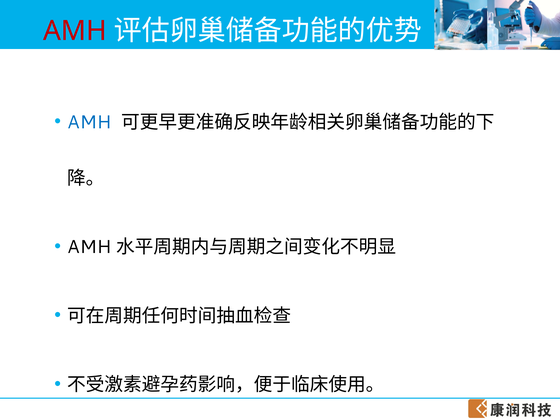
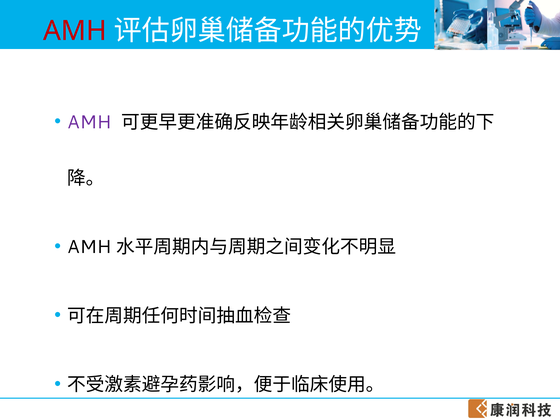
AMH at (89, 122) colour: blue -> purple
